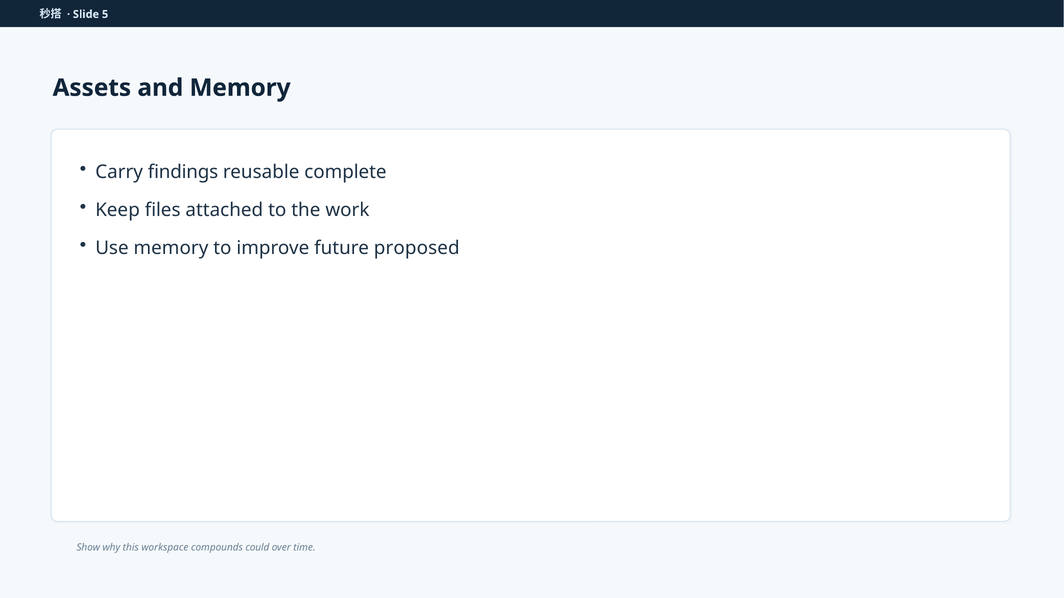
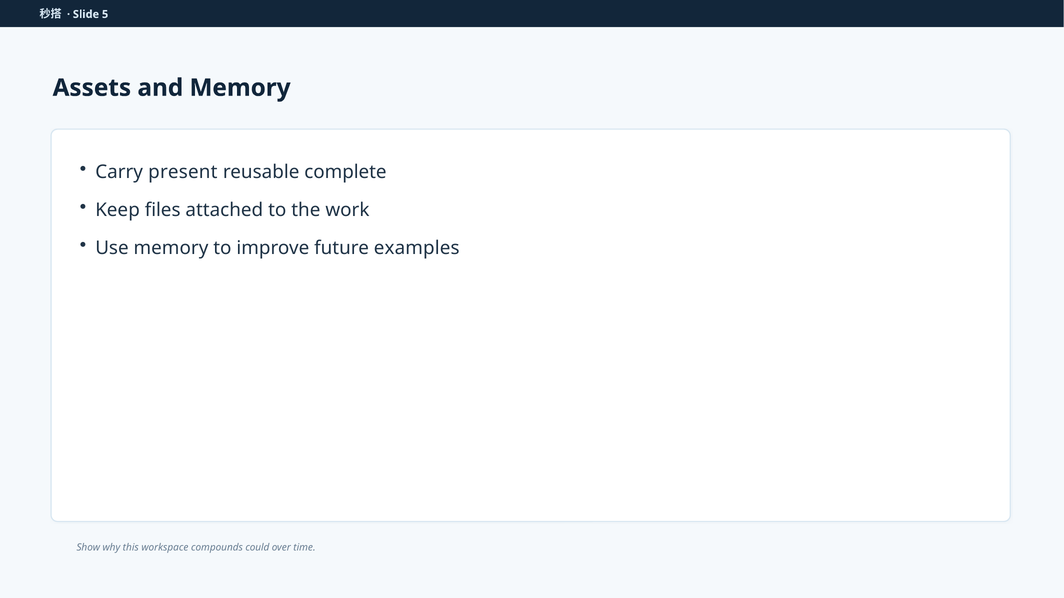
findings: findings -> present
proposed: proposed -> examples
